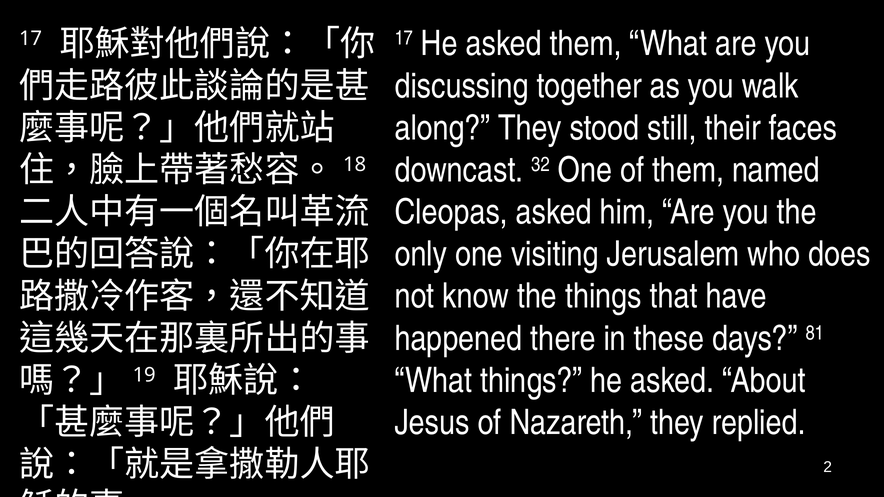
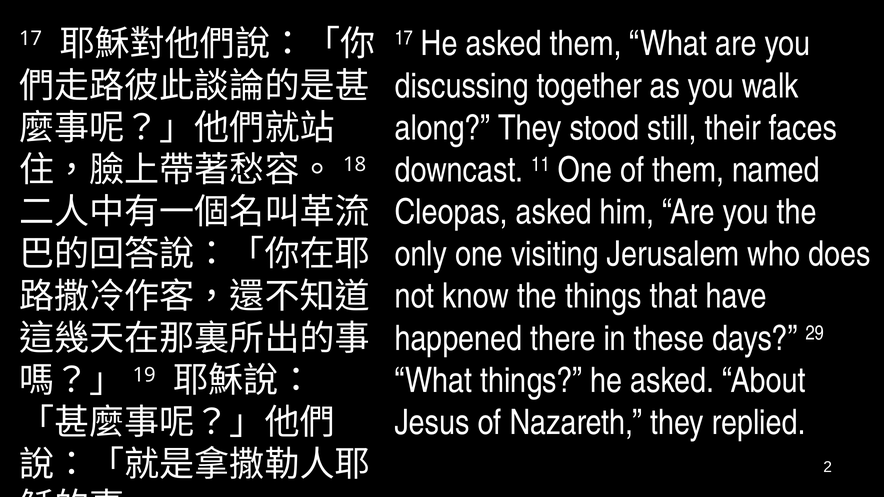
32: 32 -> 11
81: 81 -> 29
